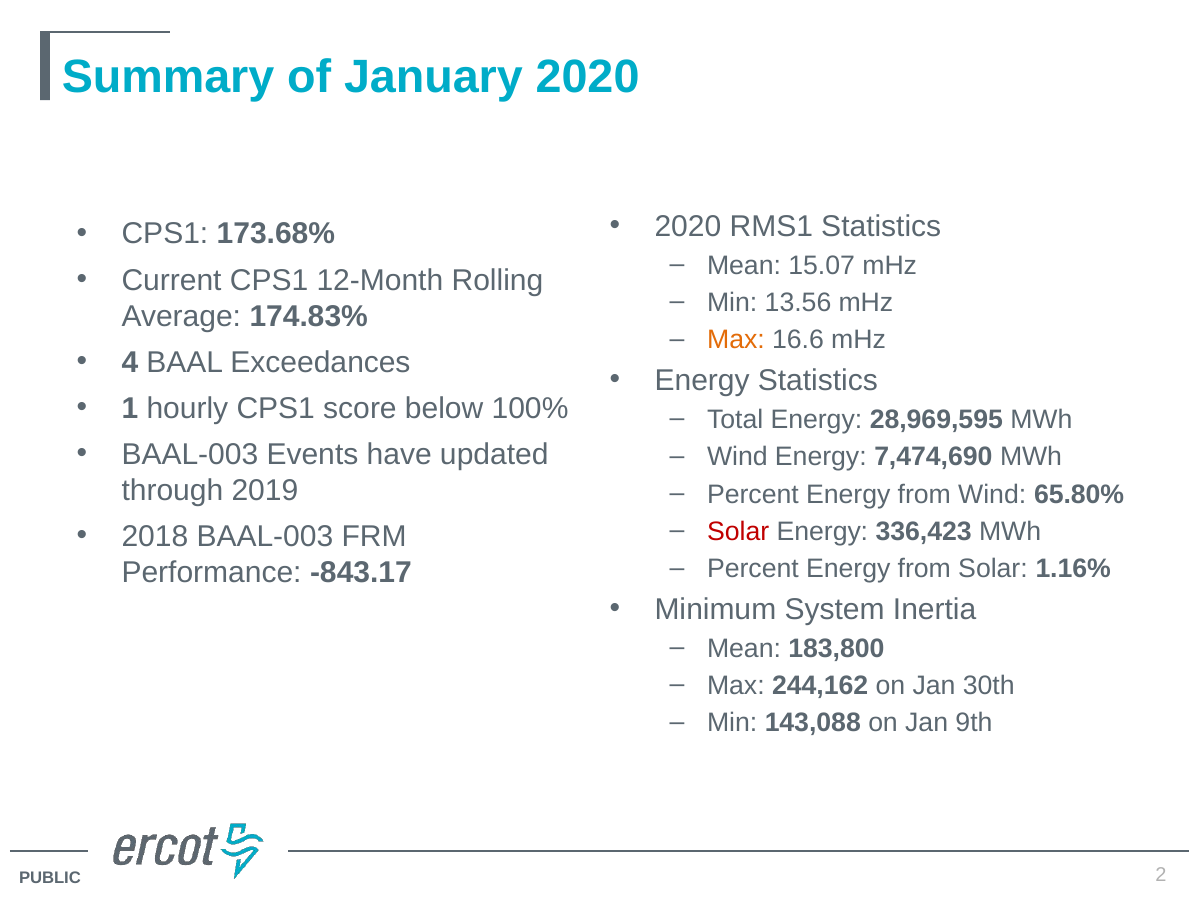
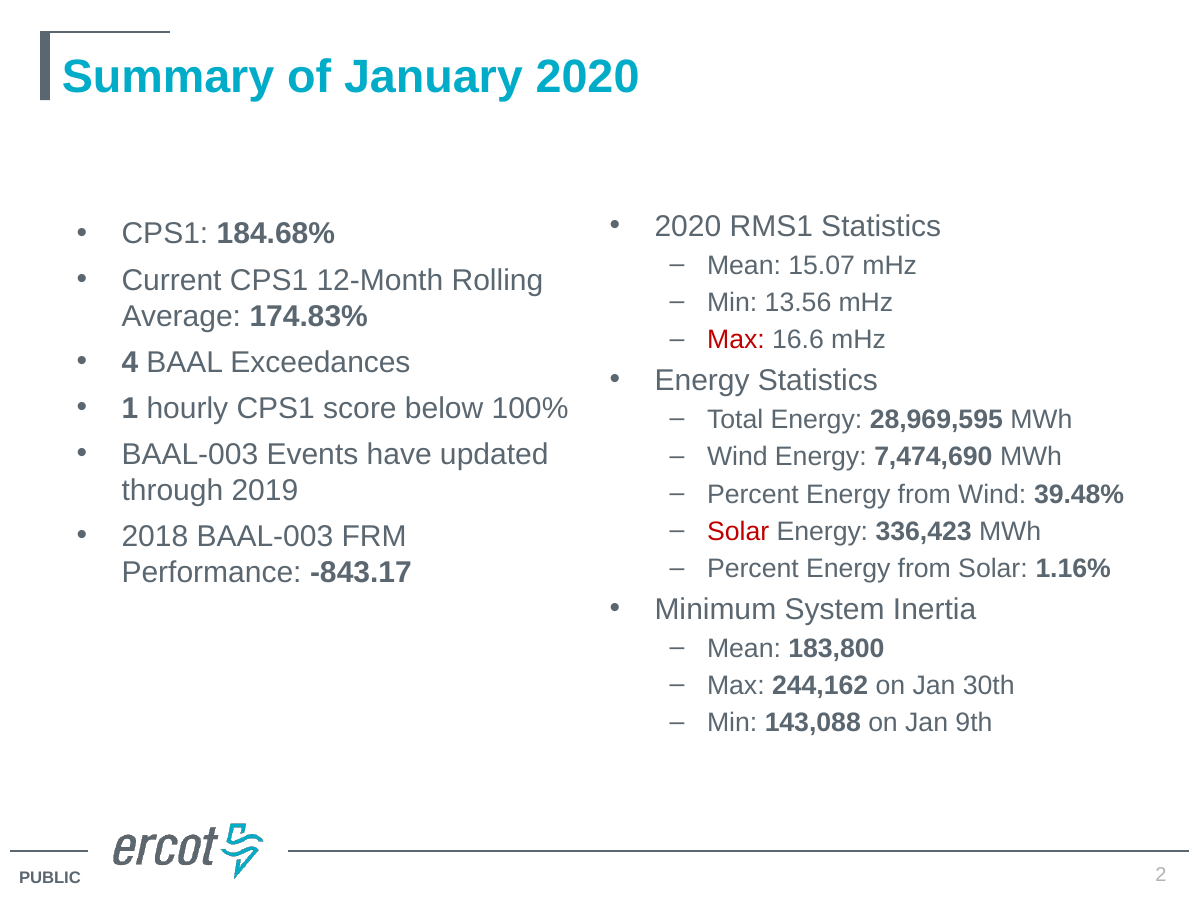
173.68%: 173.68% -> 184.68%
Max at (736, 340) colour: orange -> red
65.80%: 65.80% -> 39.48%
